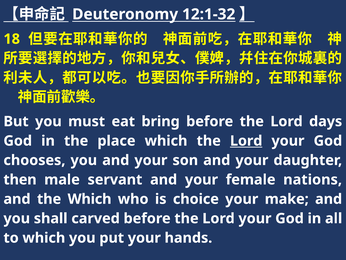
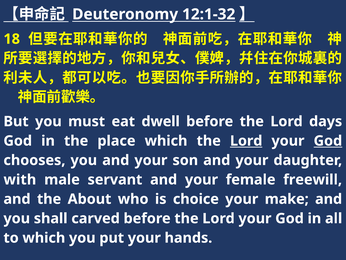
bring: bring -> dwell
God at (328, 141) underline: none -> present
then: then -> with
nations: nations -> freewill
the Which: Which -> About
